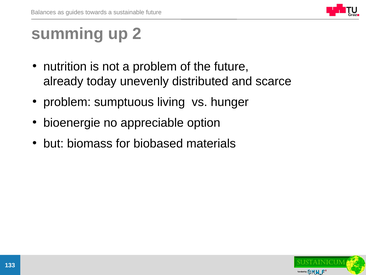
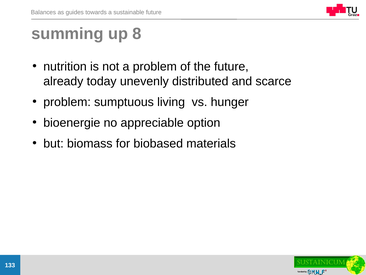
2: 2 -> 8
